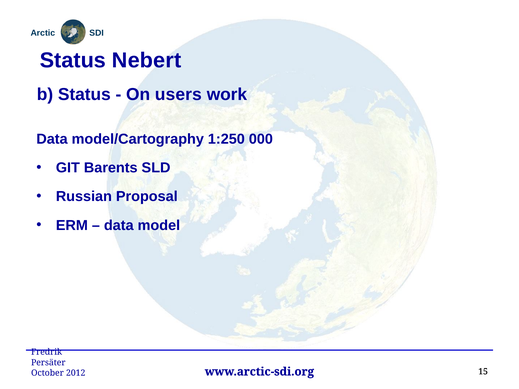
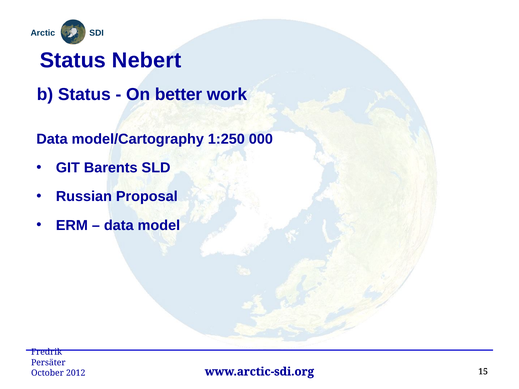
users: users -> better
